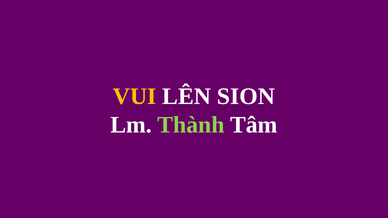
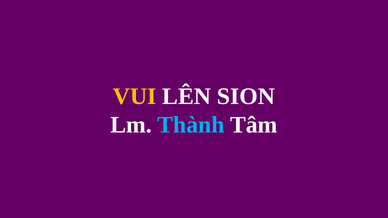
Thành colour: light green -> light blue
